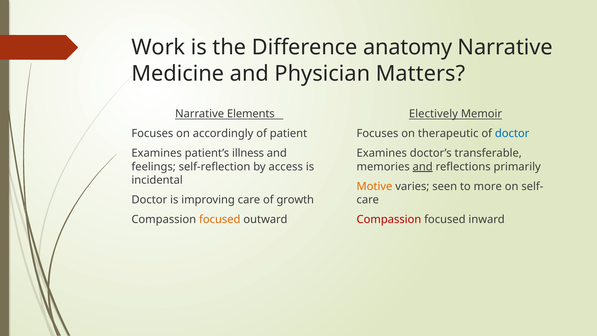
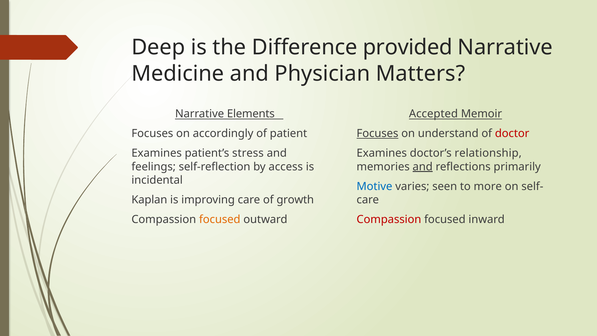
Work: Work -> Deep
anatomy: anatomy -> provided
Electively: Electively -> Accepted
Focuses at (377, 134) underline: none -> present
therapeutic: therapeutic -> understand
doctor at (512, 134) colour: blue -> red
illness: illness -> stress
transferable: transferable -> relationship
Motive colour: orange -> blue
Doctor at (149, 200): Doctor -> Kaplan
